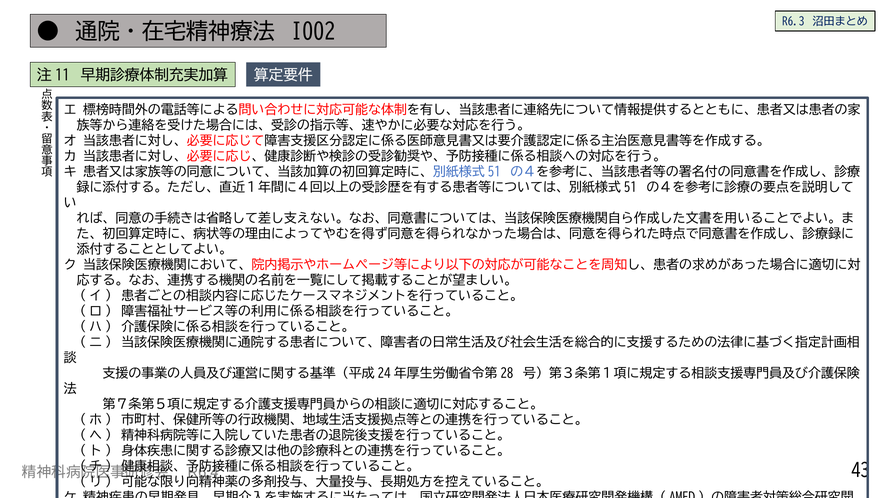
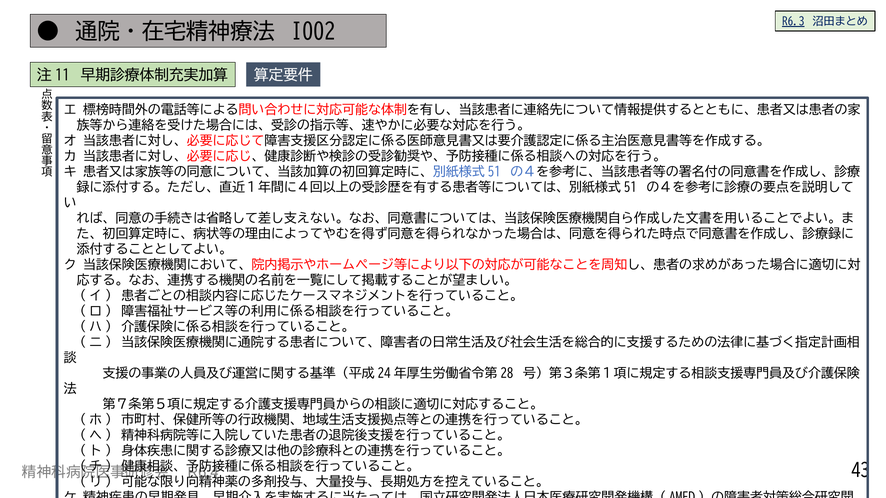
R6.3 underline: none -> present
